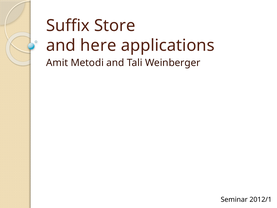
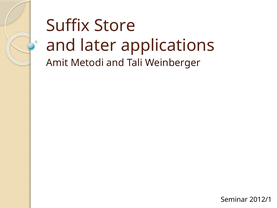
here: here -> later
